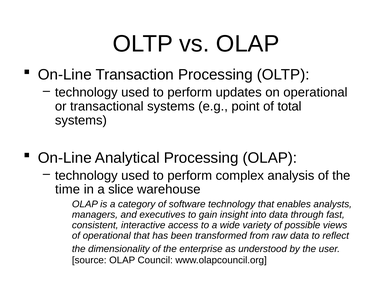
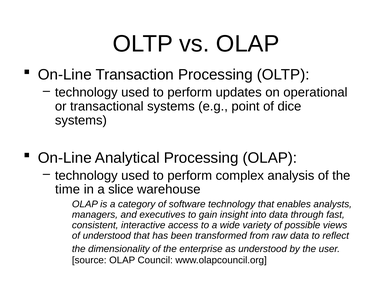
total: total -> dice
of operational: operational -> understood
